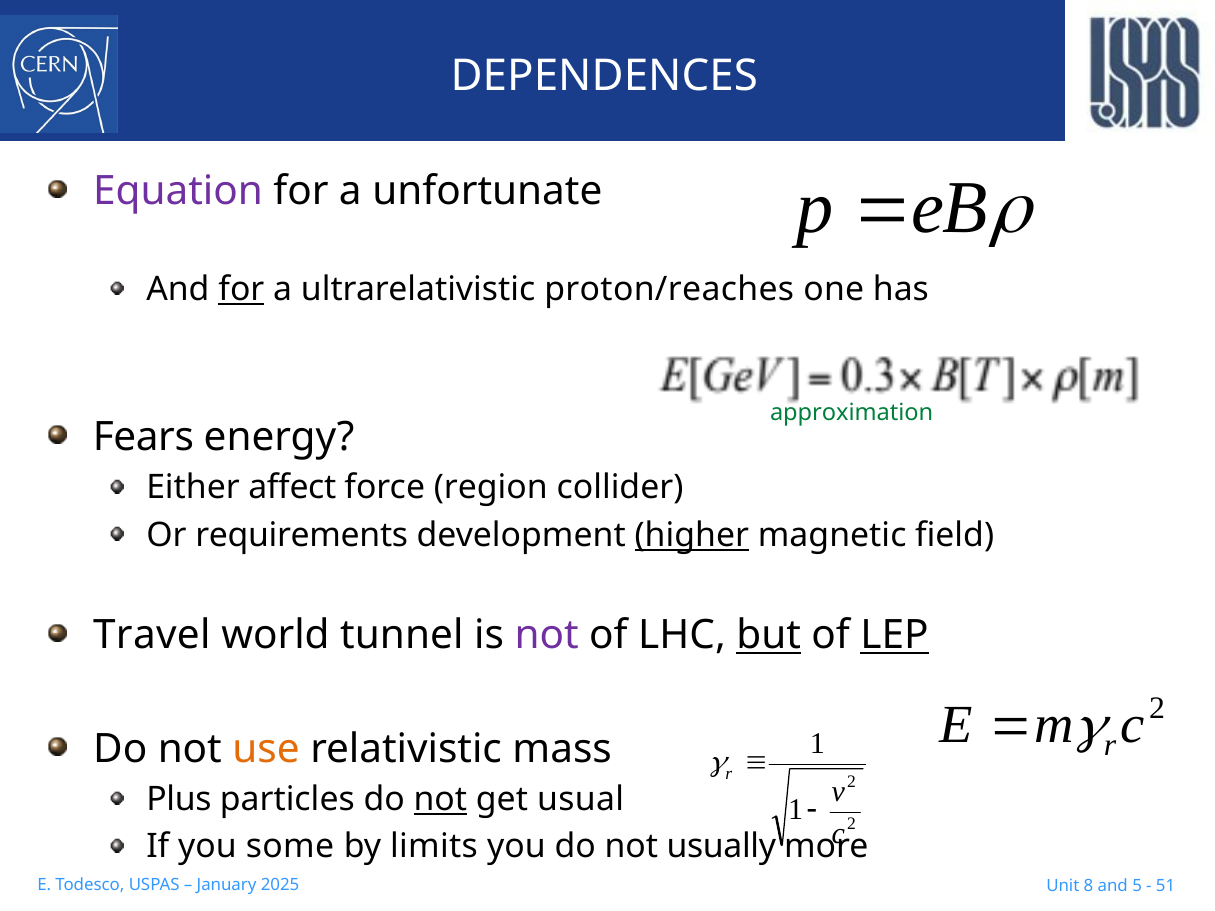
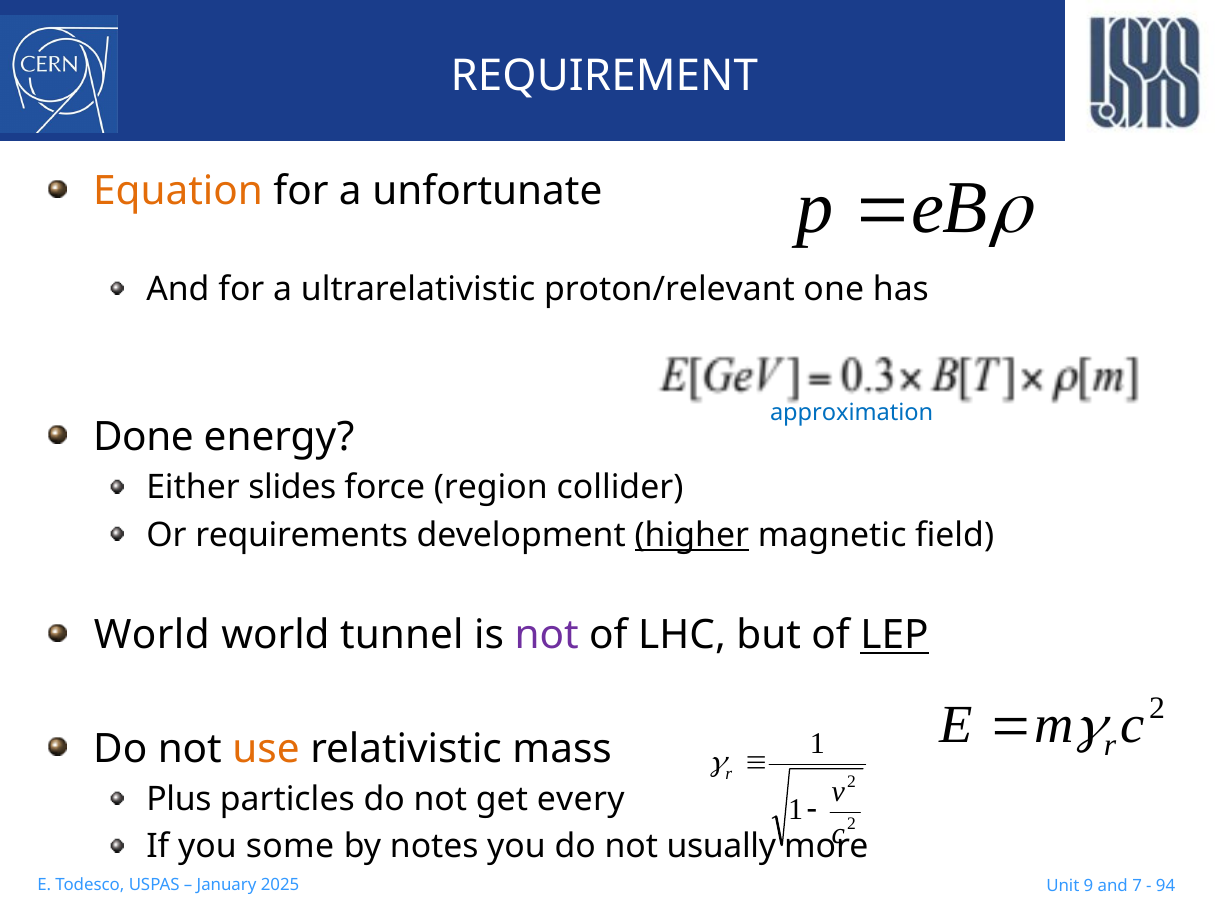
DEPENDENCES: DEPENDENCES -> REQUIREMENT
Equation colour: purple -> orange
for at (241, 289) underline: present -> none
proton/reaches: proton/reaches -> proton/relevant
approximation colour: green -> blue
Fears: Fears -> Done
affect: affect -> slides
Travel at (152, 636): Travel -> World
but underline: present -> none
not at (440, 800) underline: present -> none
usual: usual -> every
limits: limits -> notes
8: 8 -> 9
5: 5 -> 7
51: 51 -> 94
